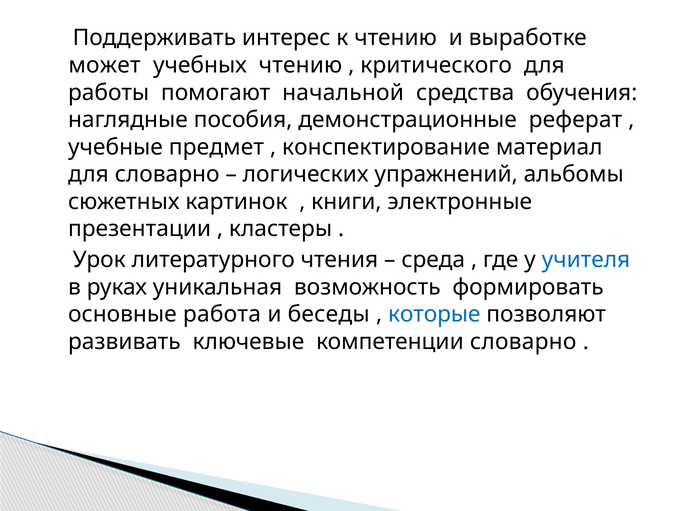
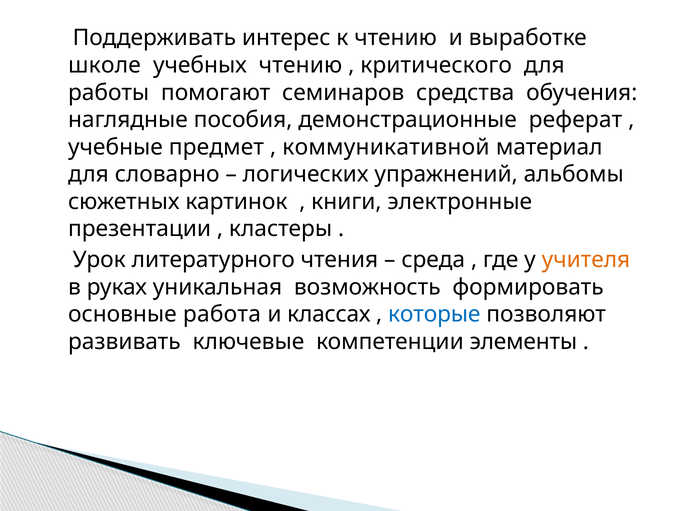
может: может -> школе
начальной: начальной -> семинаров
конспектирование: конспектирование -> коммуникативной
учителя colour: blue -> orange
беседы: беседы -> классах
компетенции словарно: словарно -> элементы
